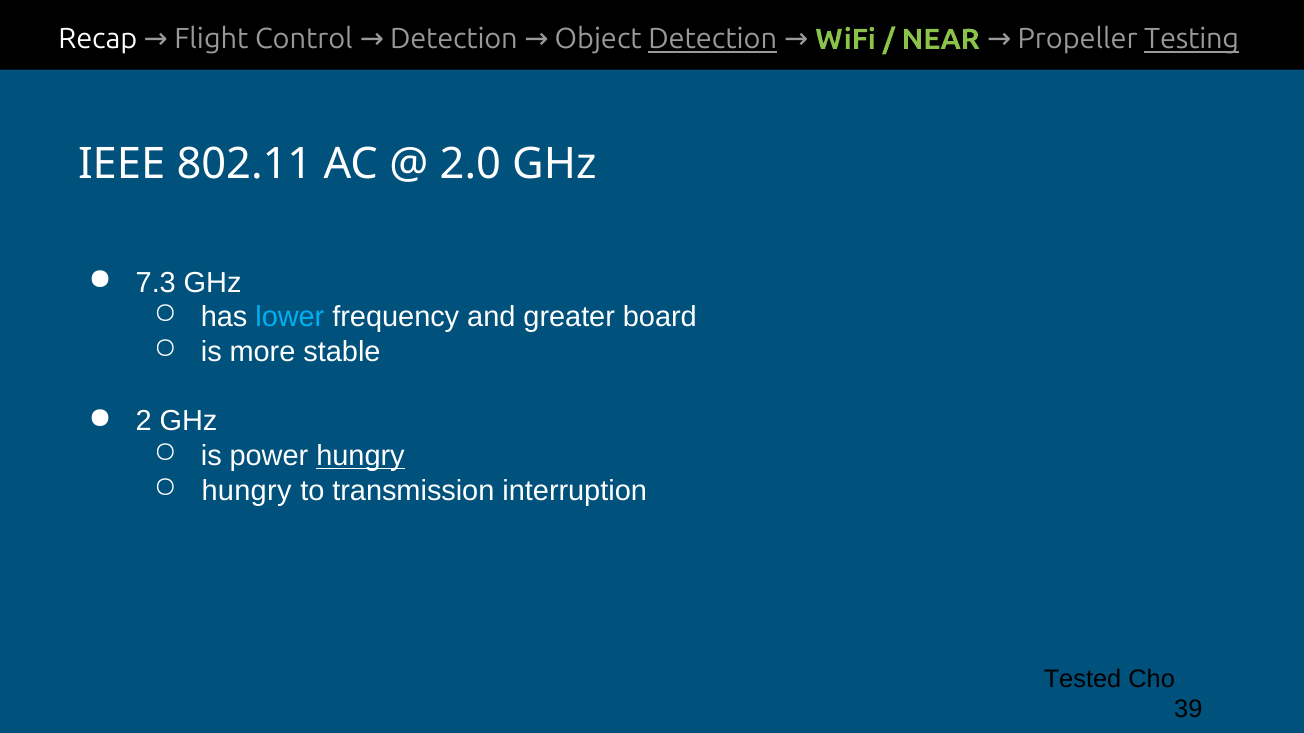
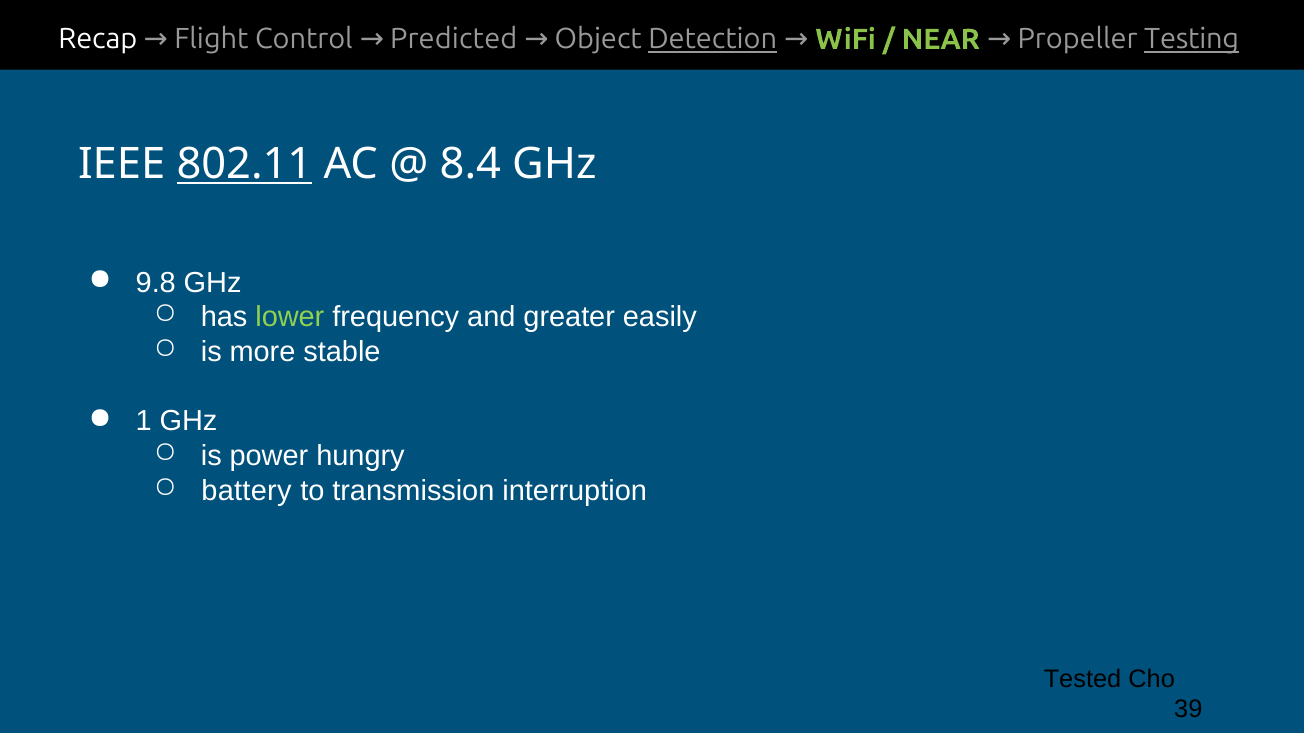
Control Detection: Detection -> Predicted
802.11 underline: none -> present
2.0: 2.0 -> 8.4
7.3: 7.3 -> 9.8
lower colour: light blue -> light green
board: board -> easily
2: 2 -> 1
hungry at (361, 456) underline: present -> none
hungry at (246, 491): hungry -> battery
